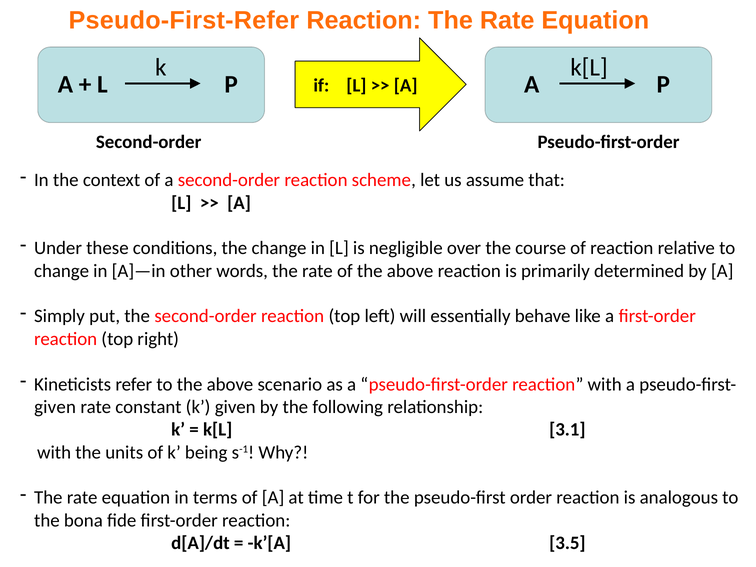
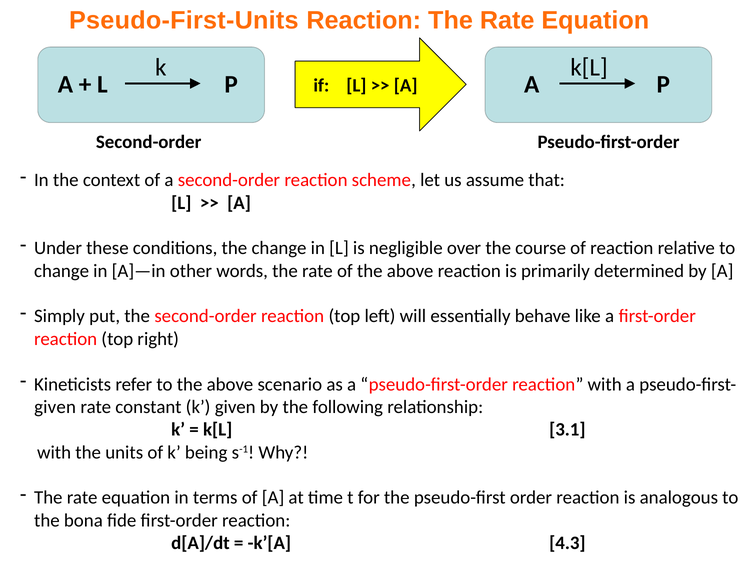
Pseudo-First-Refer: Pseudo-First-Refer -> Pseudo-First-Units
3.5: 3.5 -> 4.3
